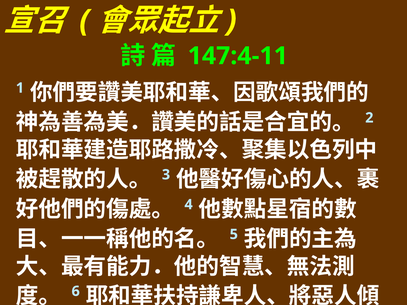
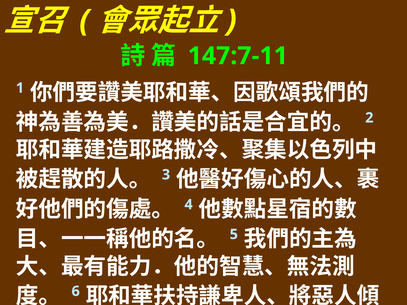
147:4-11: 147:4-11 -> 147:7-11
